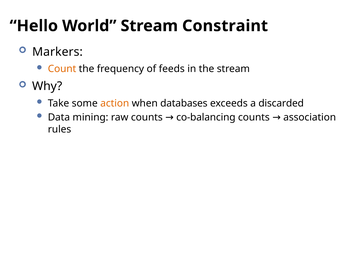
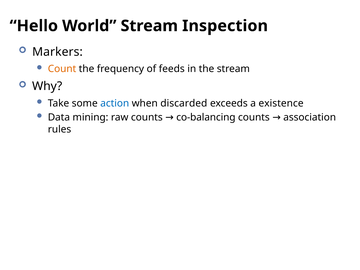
Constraint: Constraint -> Inspection
action colour: orange -> blue
databases: databases -> discarded
discarded: discarded -> existence
